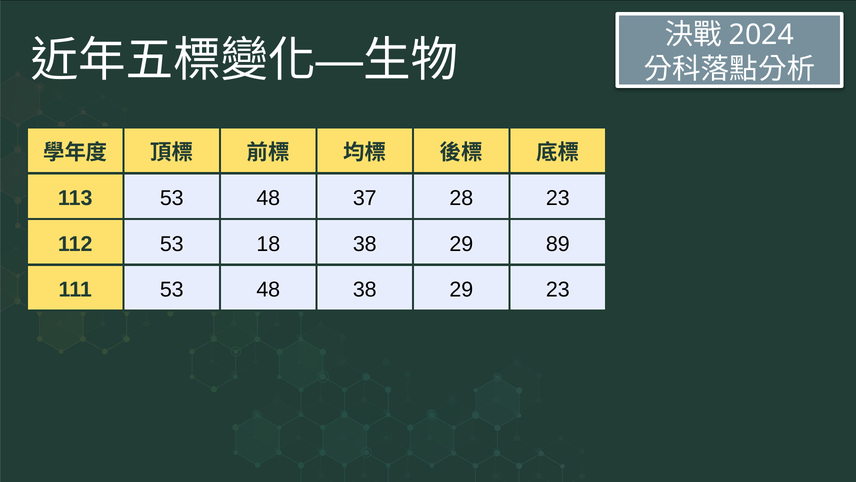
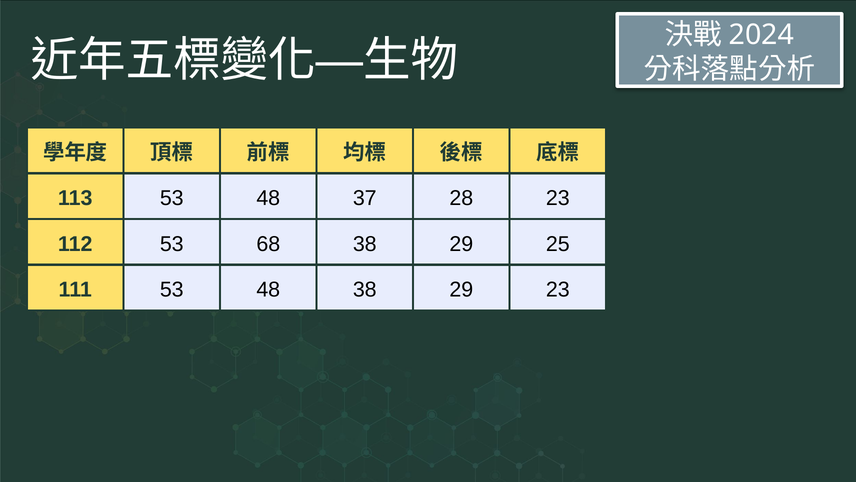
18: 18 -> 68
89: 89 -> 25
